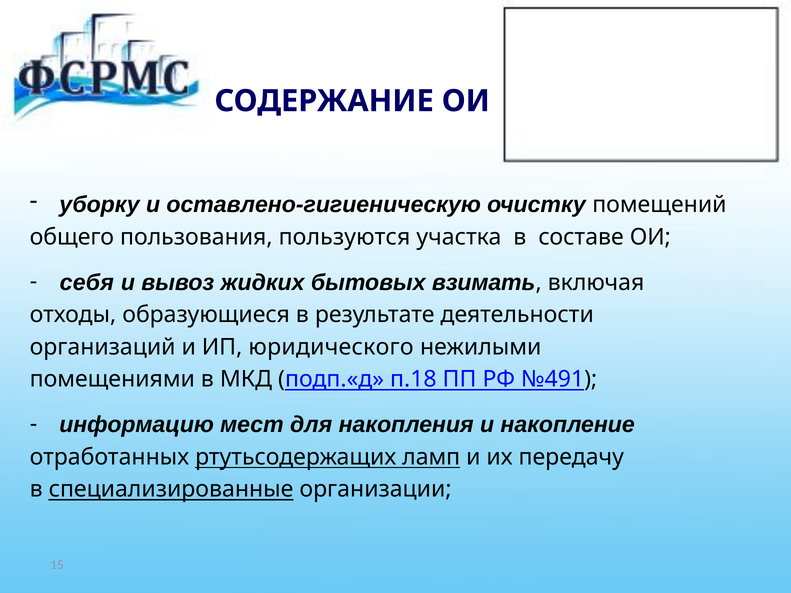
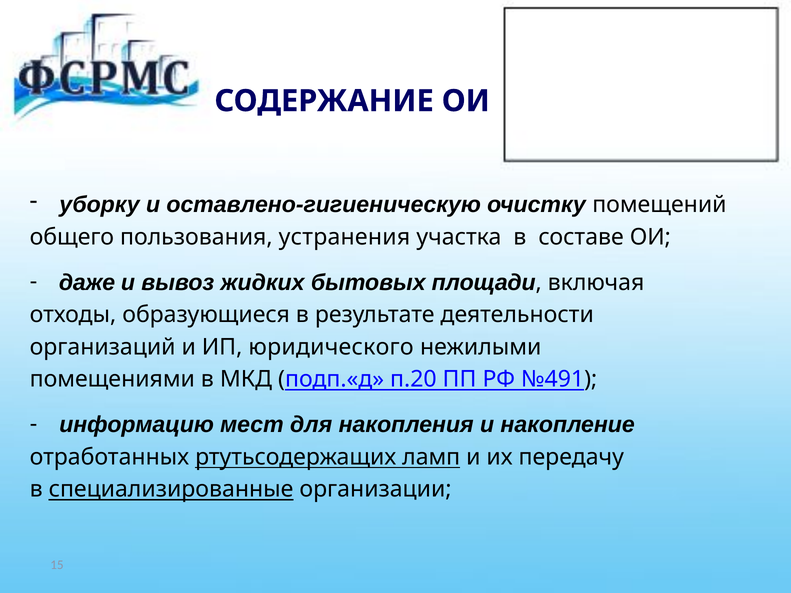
пользуются: пользуются -> устранения
себя: себя -> даже
взимать: взимать -> площади
п.18: п.18 -> п.20
